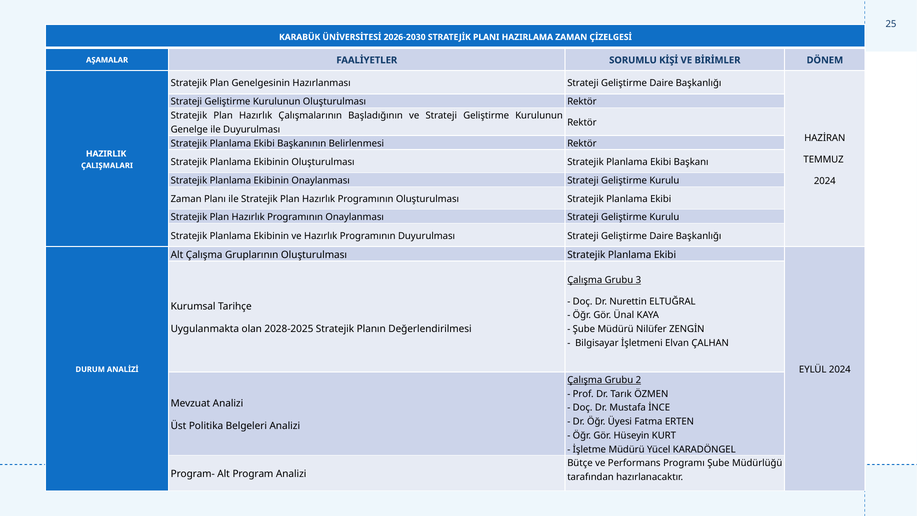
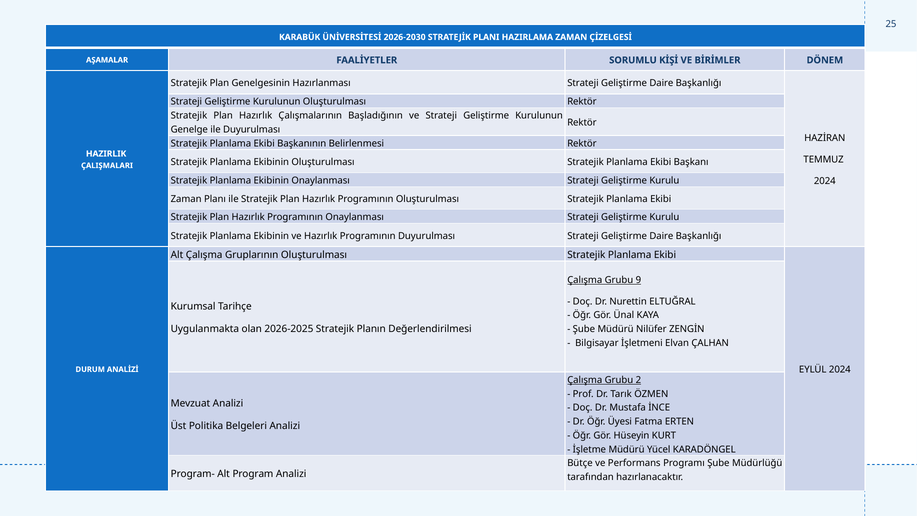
3: 3 -> 9
2028-2025: 2028-2025 -> 2026-2025
